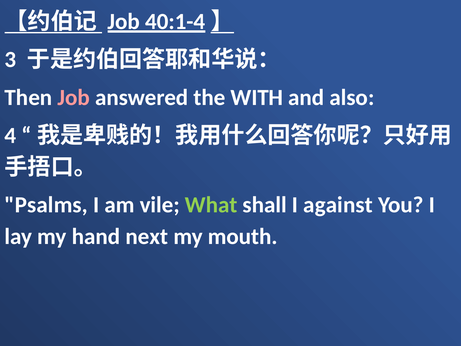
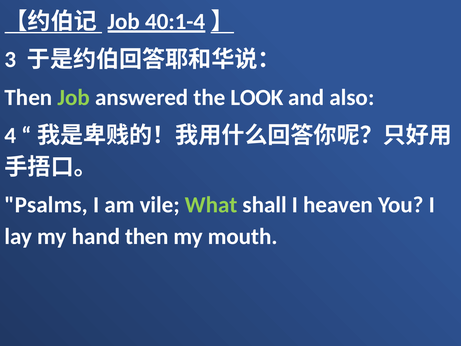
Job at (74, 97) colour: pink -> light green
WITH: WITH -> LOOK
against: against -> heaven
hand next: next -> then
